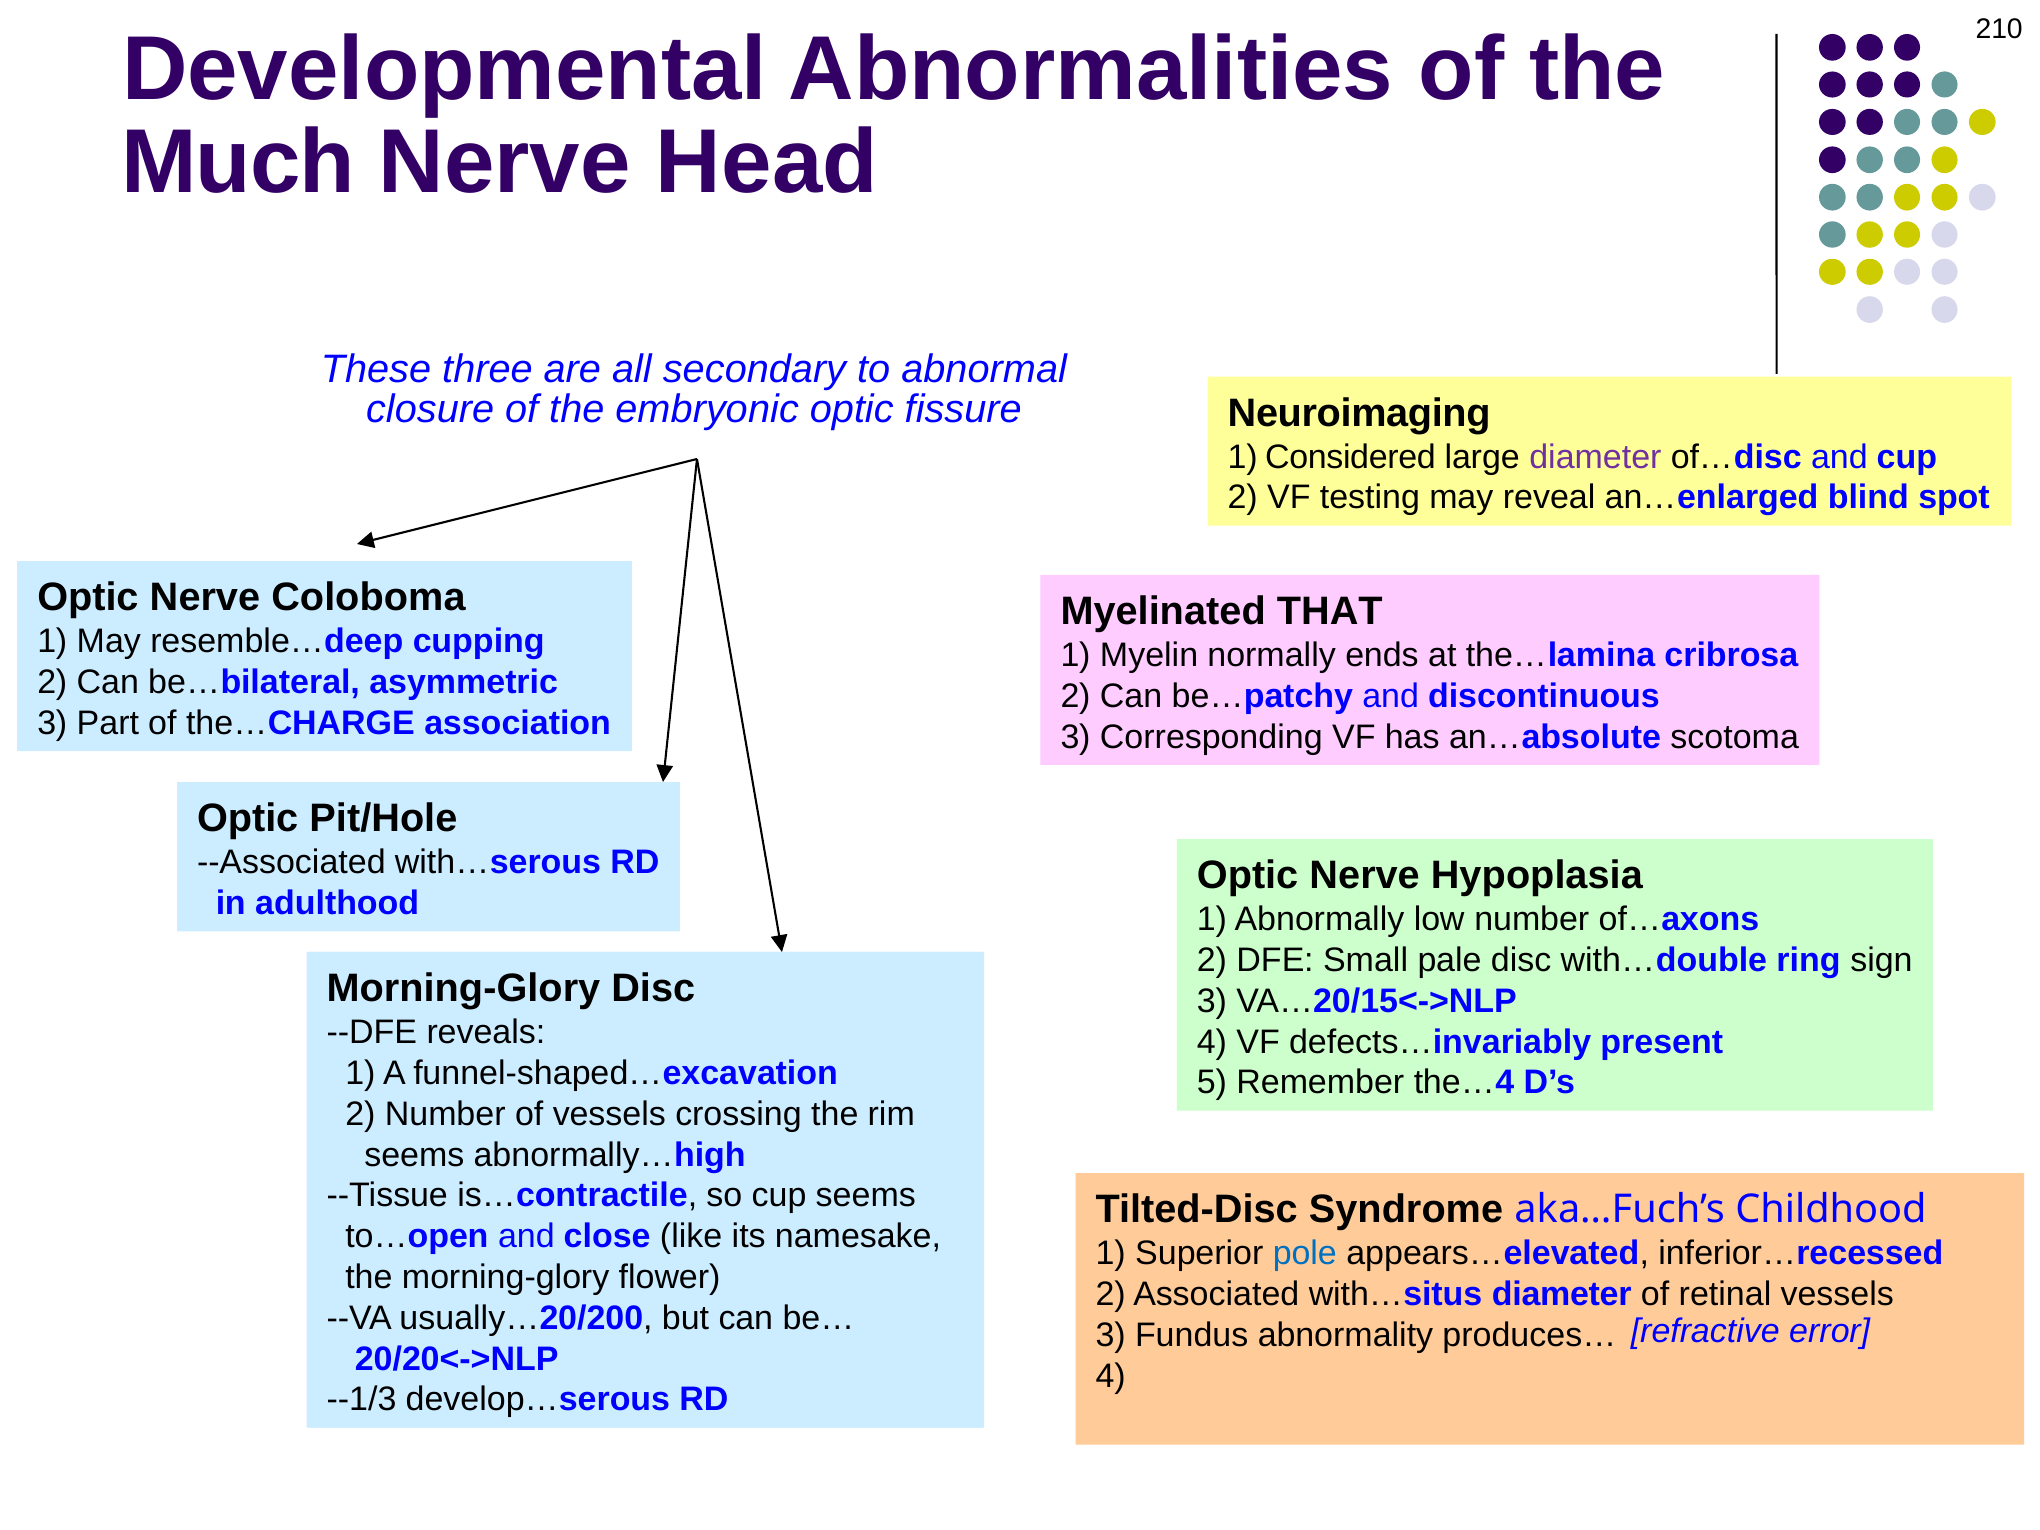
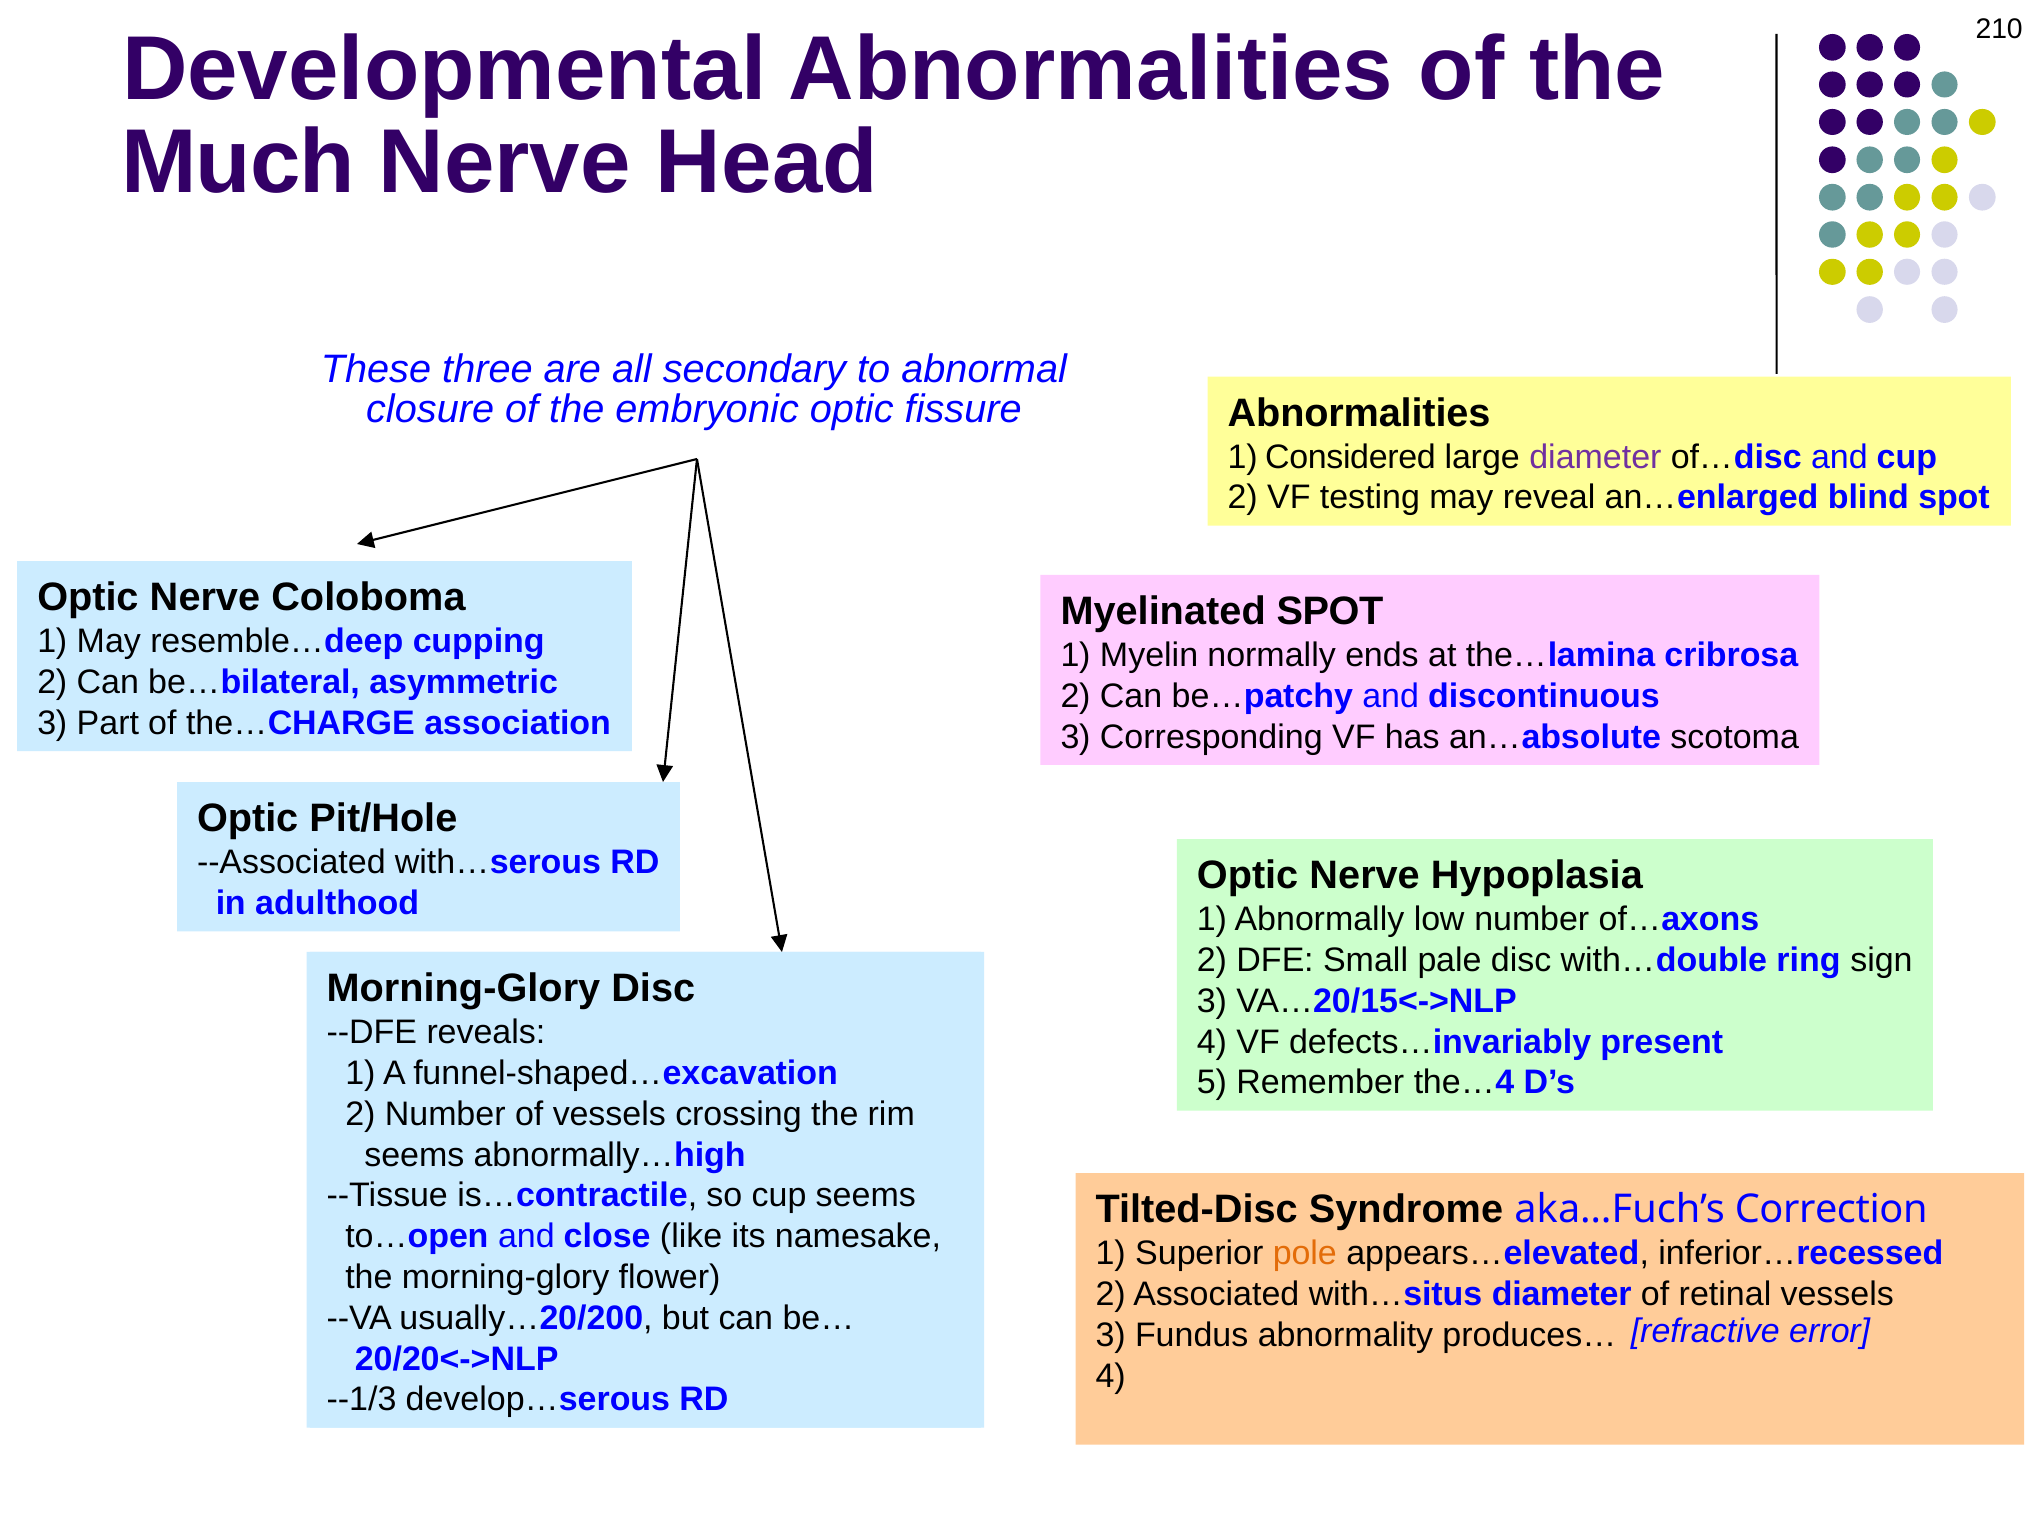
Neuroimaging at (1359, 413): Neuroimaging -> Abnormalities
Myelinated THAT: THAT -> SPOT
Childhood: Childhood -> Correction
pole colour: blue -> orange
